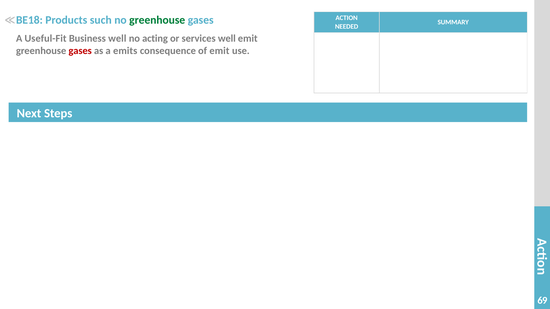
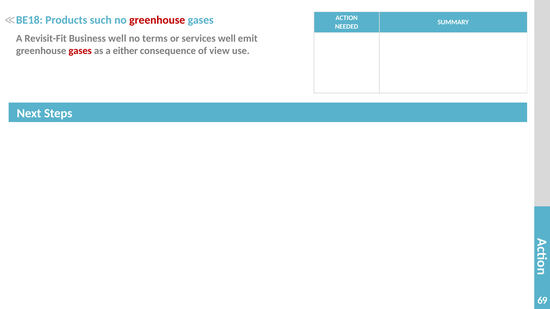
greenhouse at (157, 20) colour: green -> red
Useful-Fit: Useful-Fit -> Revisit-Fit
acting: acting -> terms
emits: emits -> either
of emit: emit -> view
